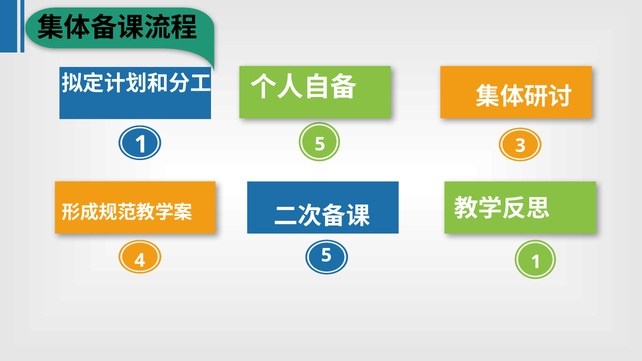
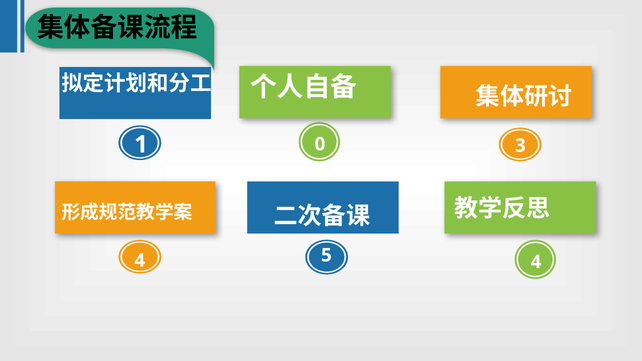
1 5: 5 -> 0
5 1: 1 -> 4
